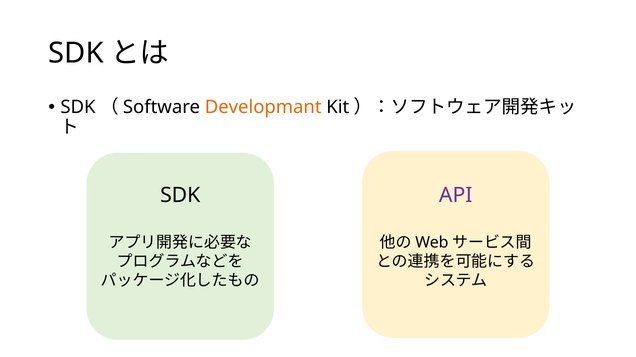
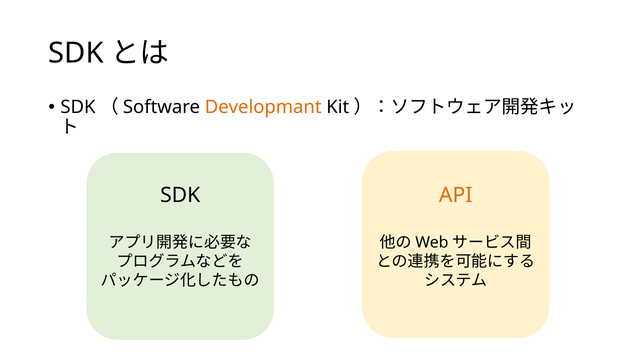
API colour: purple -> orange
